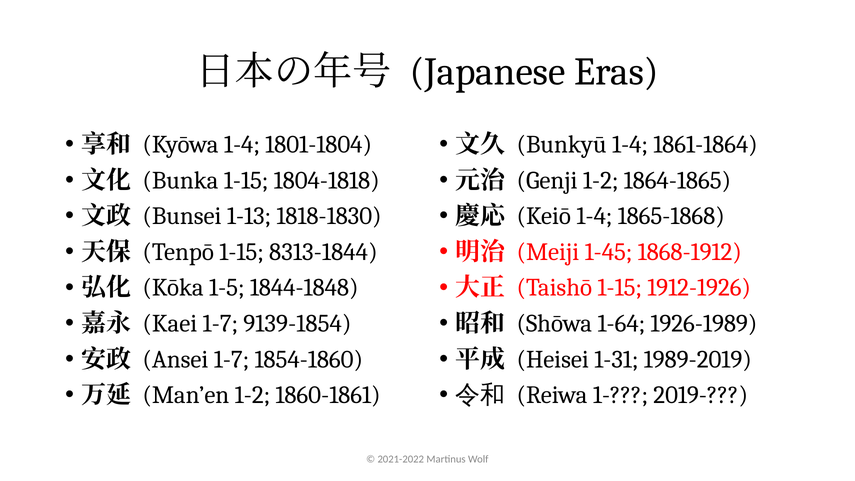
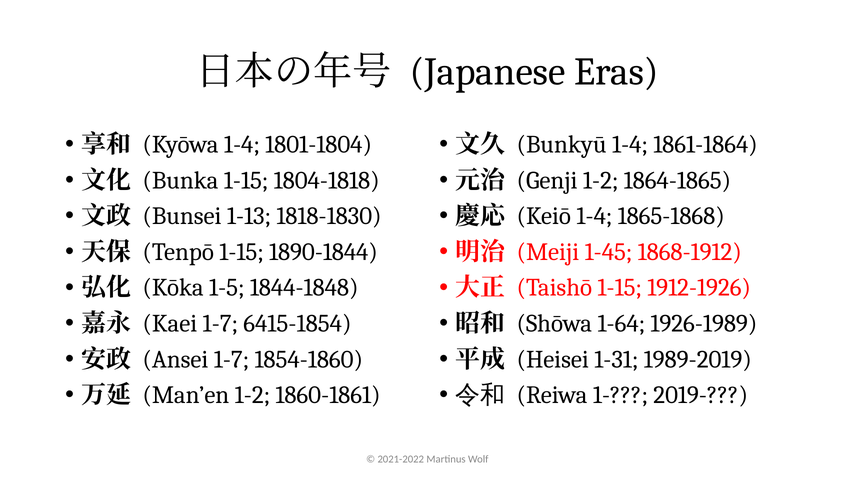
8313-1844: 8313-1844 -> 1890-1844
9139-1854: 9139-1854 -> 6415-1854
